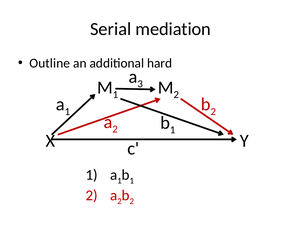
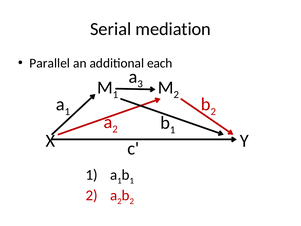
Outline: Outline -> Parallel
hard: hard -> each
